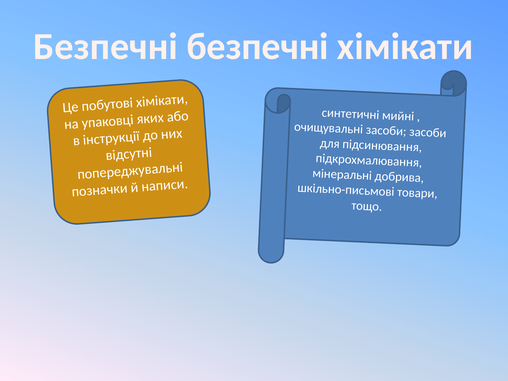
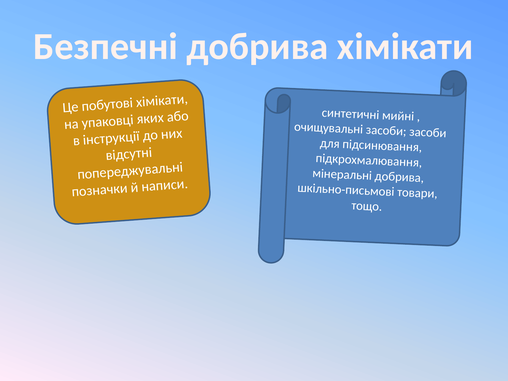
Безпечні безпечні: безпечні -> добрива
